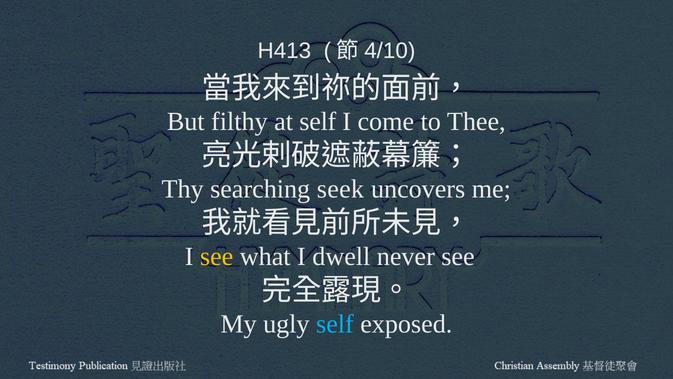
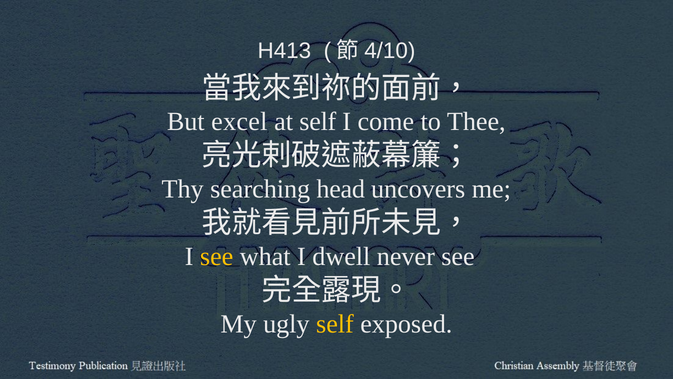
filthy: filthy -> excel
seek: seek -> head
self at (335, 323) colour: light blue -> yellow
